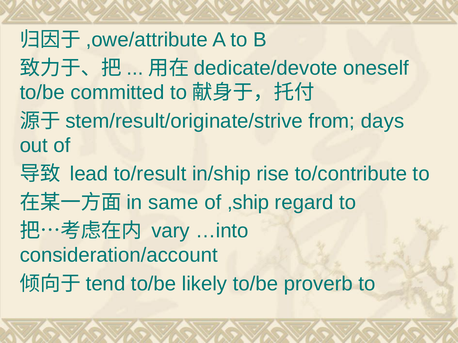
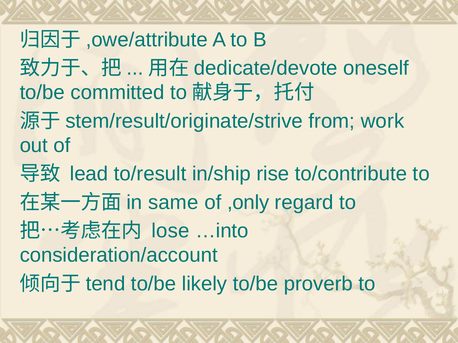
days: days -> work
,ship: ,ship -> ,only
vary: vary -> lose
